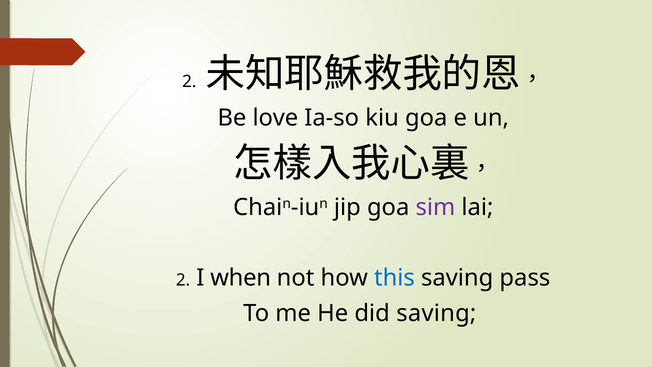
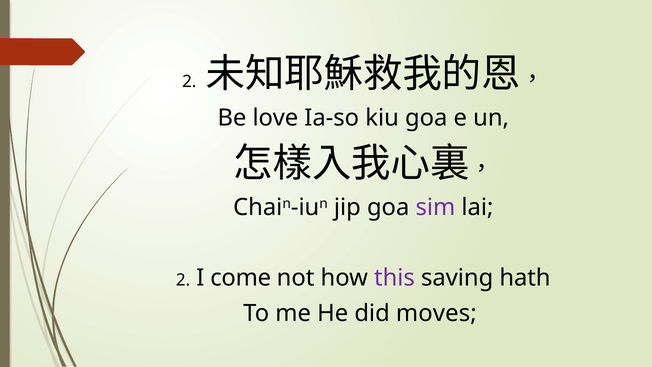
when: when -> come
this colour: blue -> purple
pass: pass -> hath
did saving: saving -> moves
